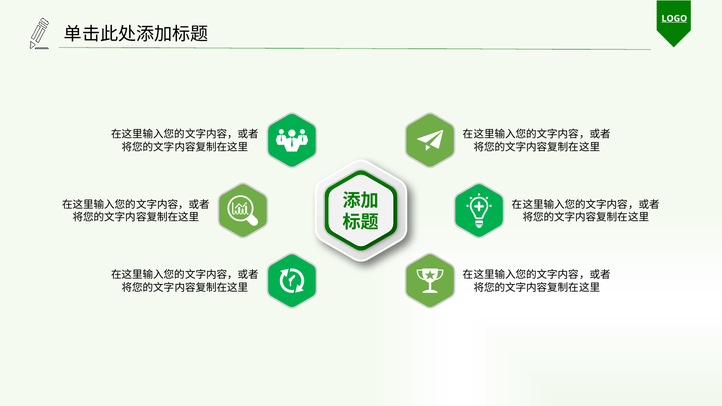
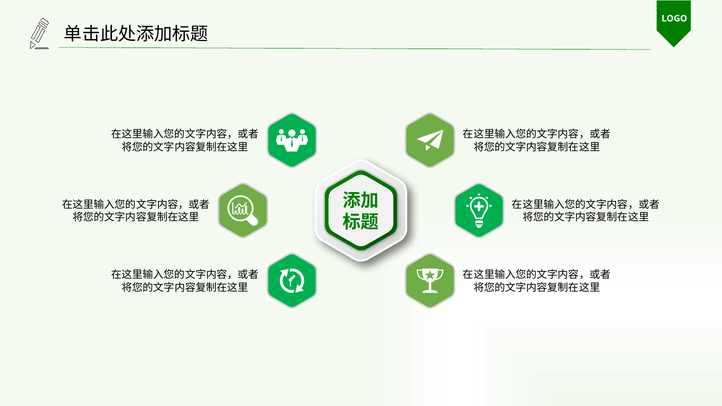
LOGO underline: present -> none
